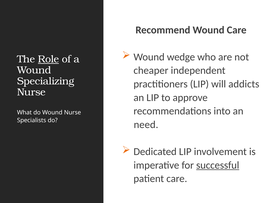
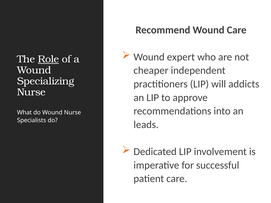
wedge: wedge -> expert
need: need -> leads
successful underline: present -> none
